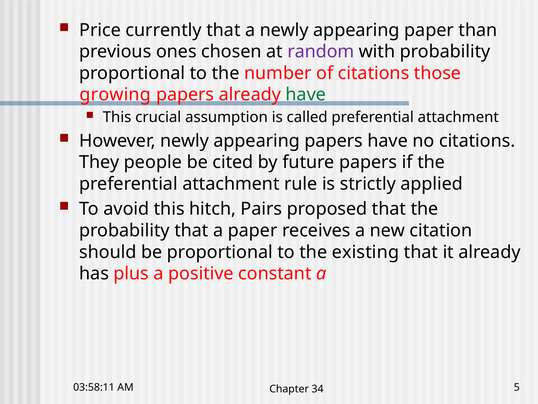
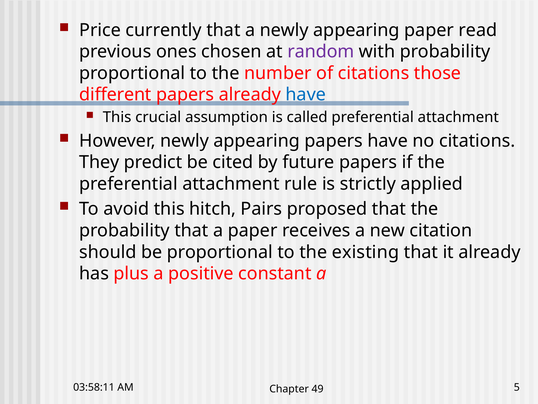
than: than -> read
growing: growing -> different
have at (306, 95) colour: green -> blue
people: people -> predict
34: 34 -> 49
